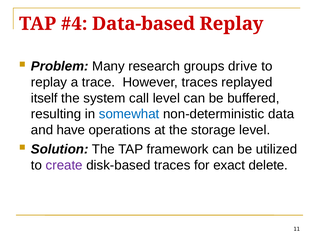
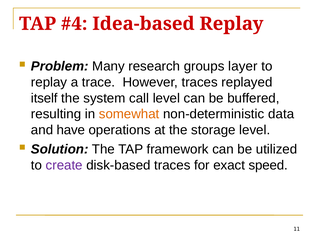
Data-based: Data-based -> Idea-based
drive: drive -> layer
somewhat colour: blue -> orange
delete: delete -> speed
